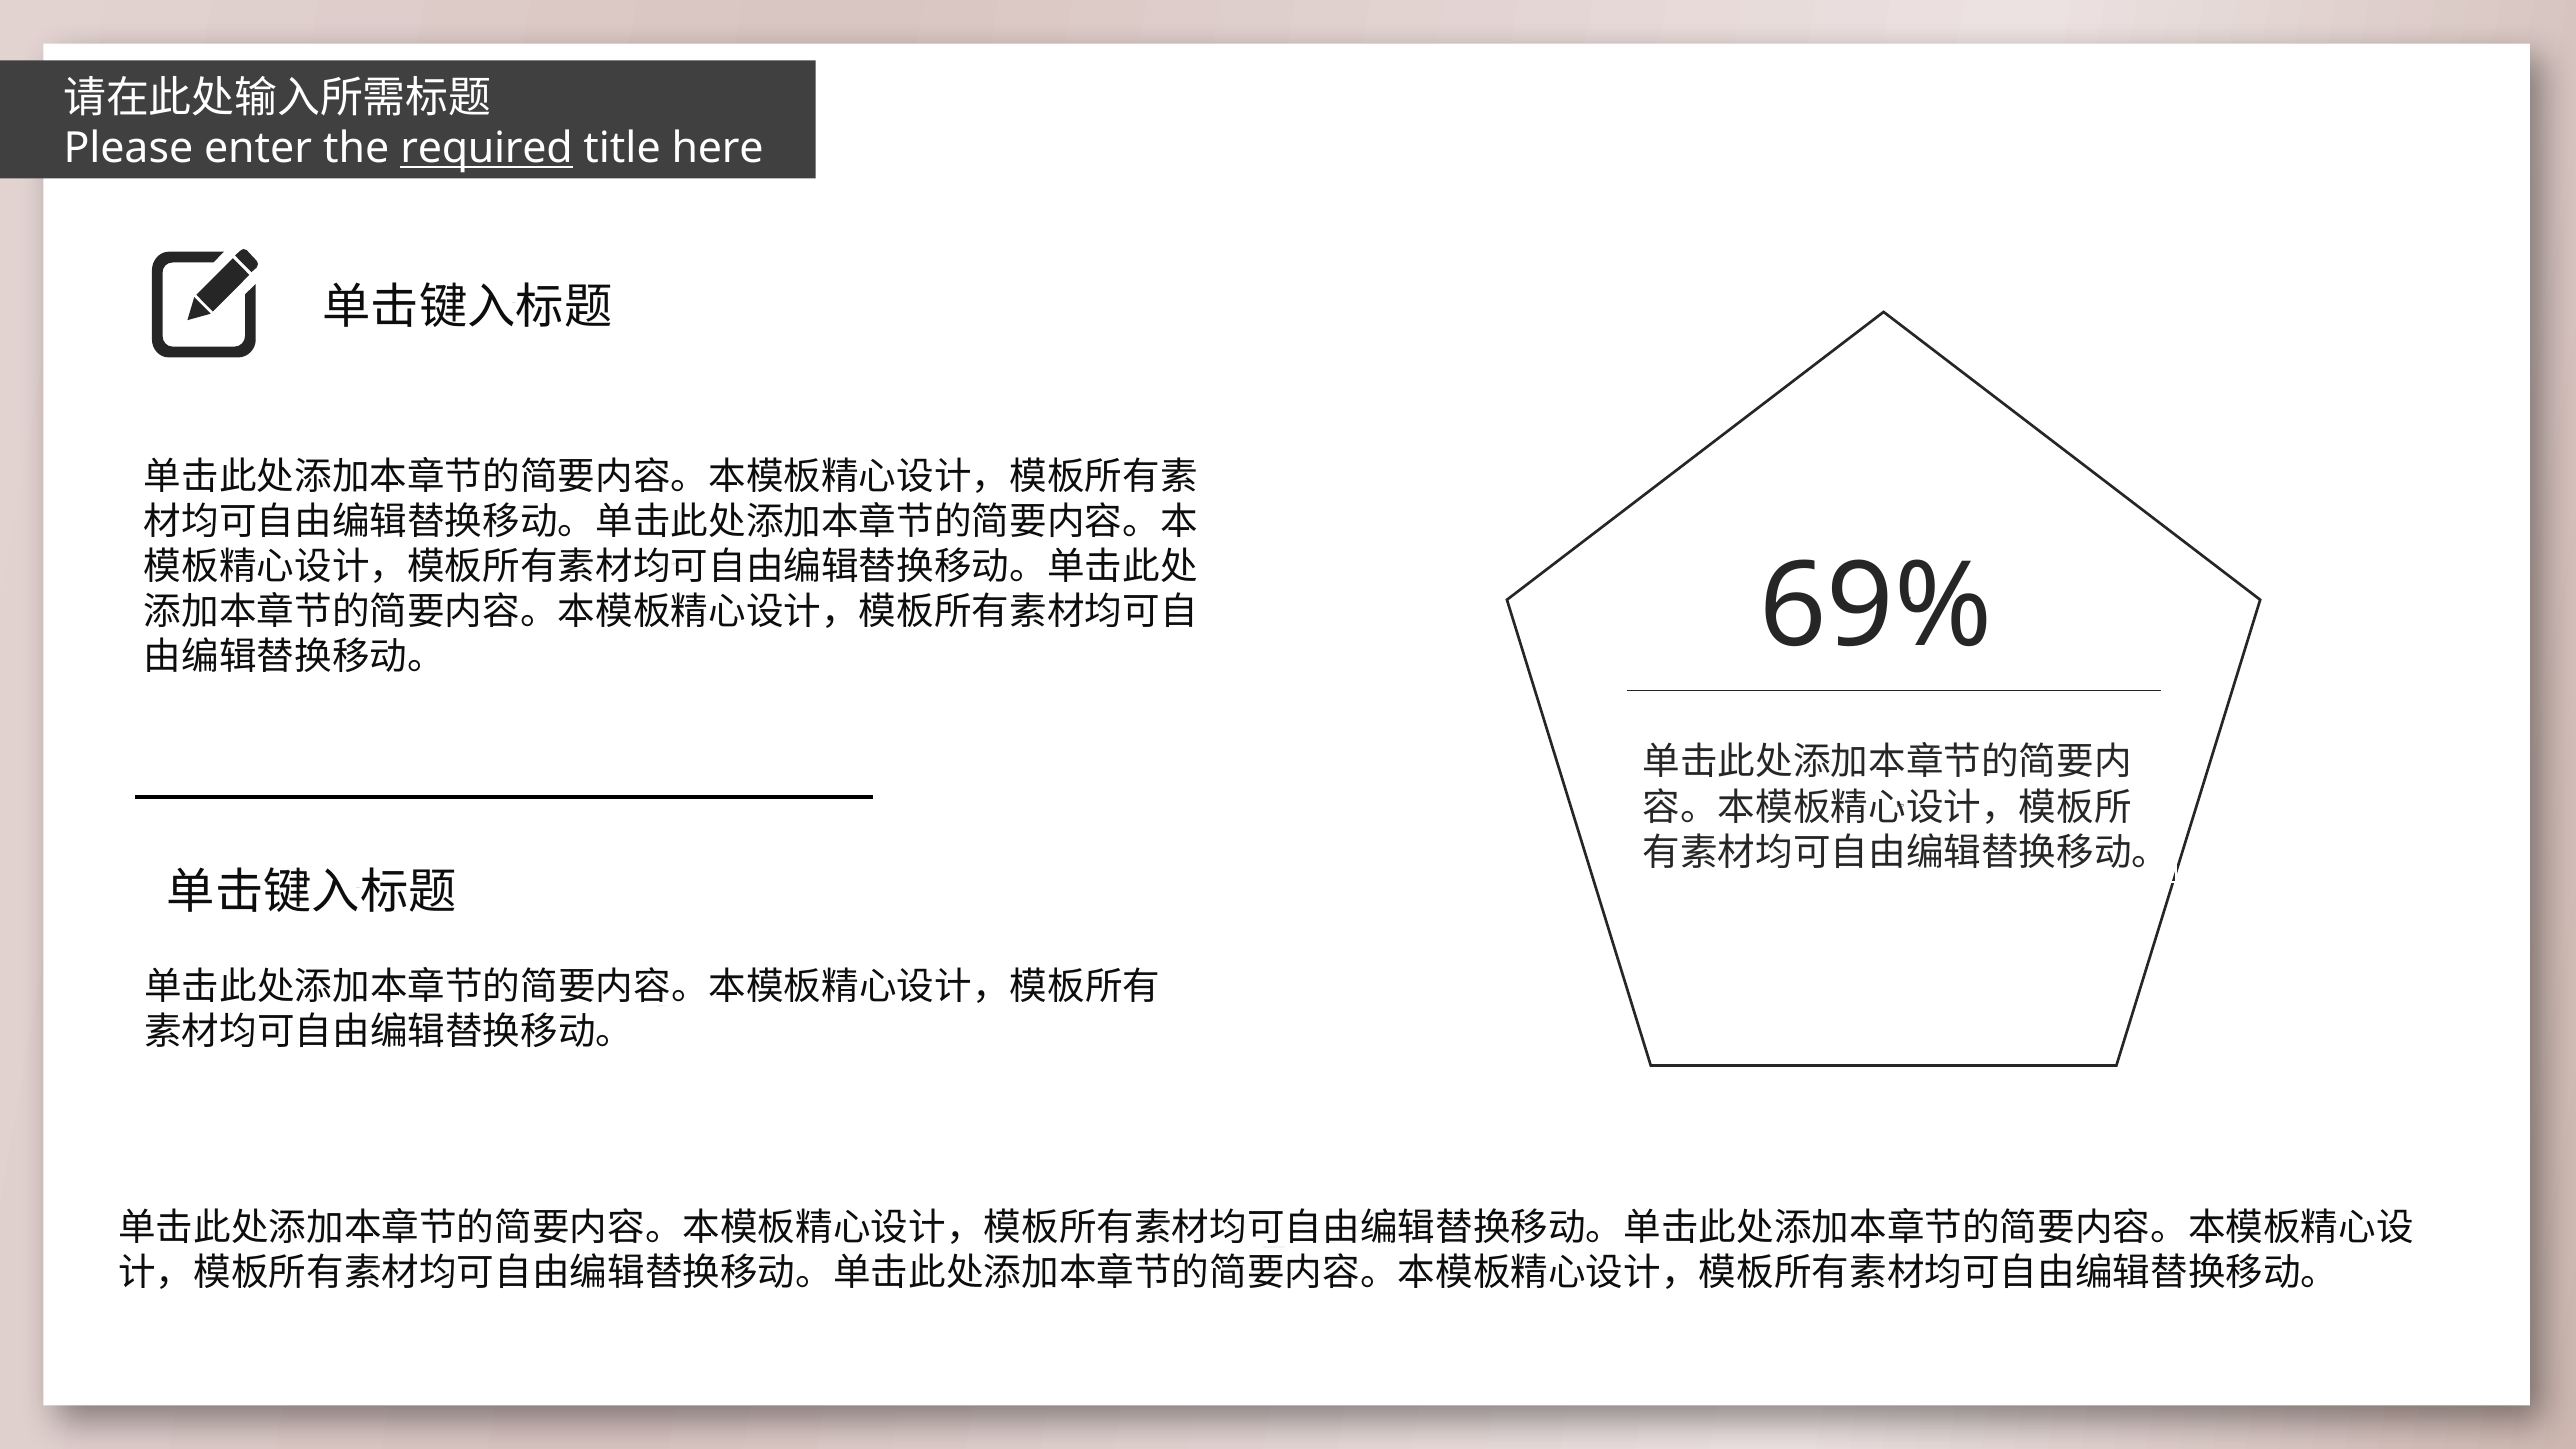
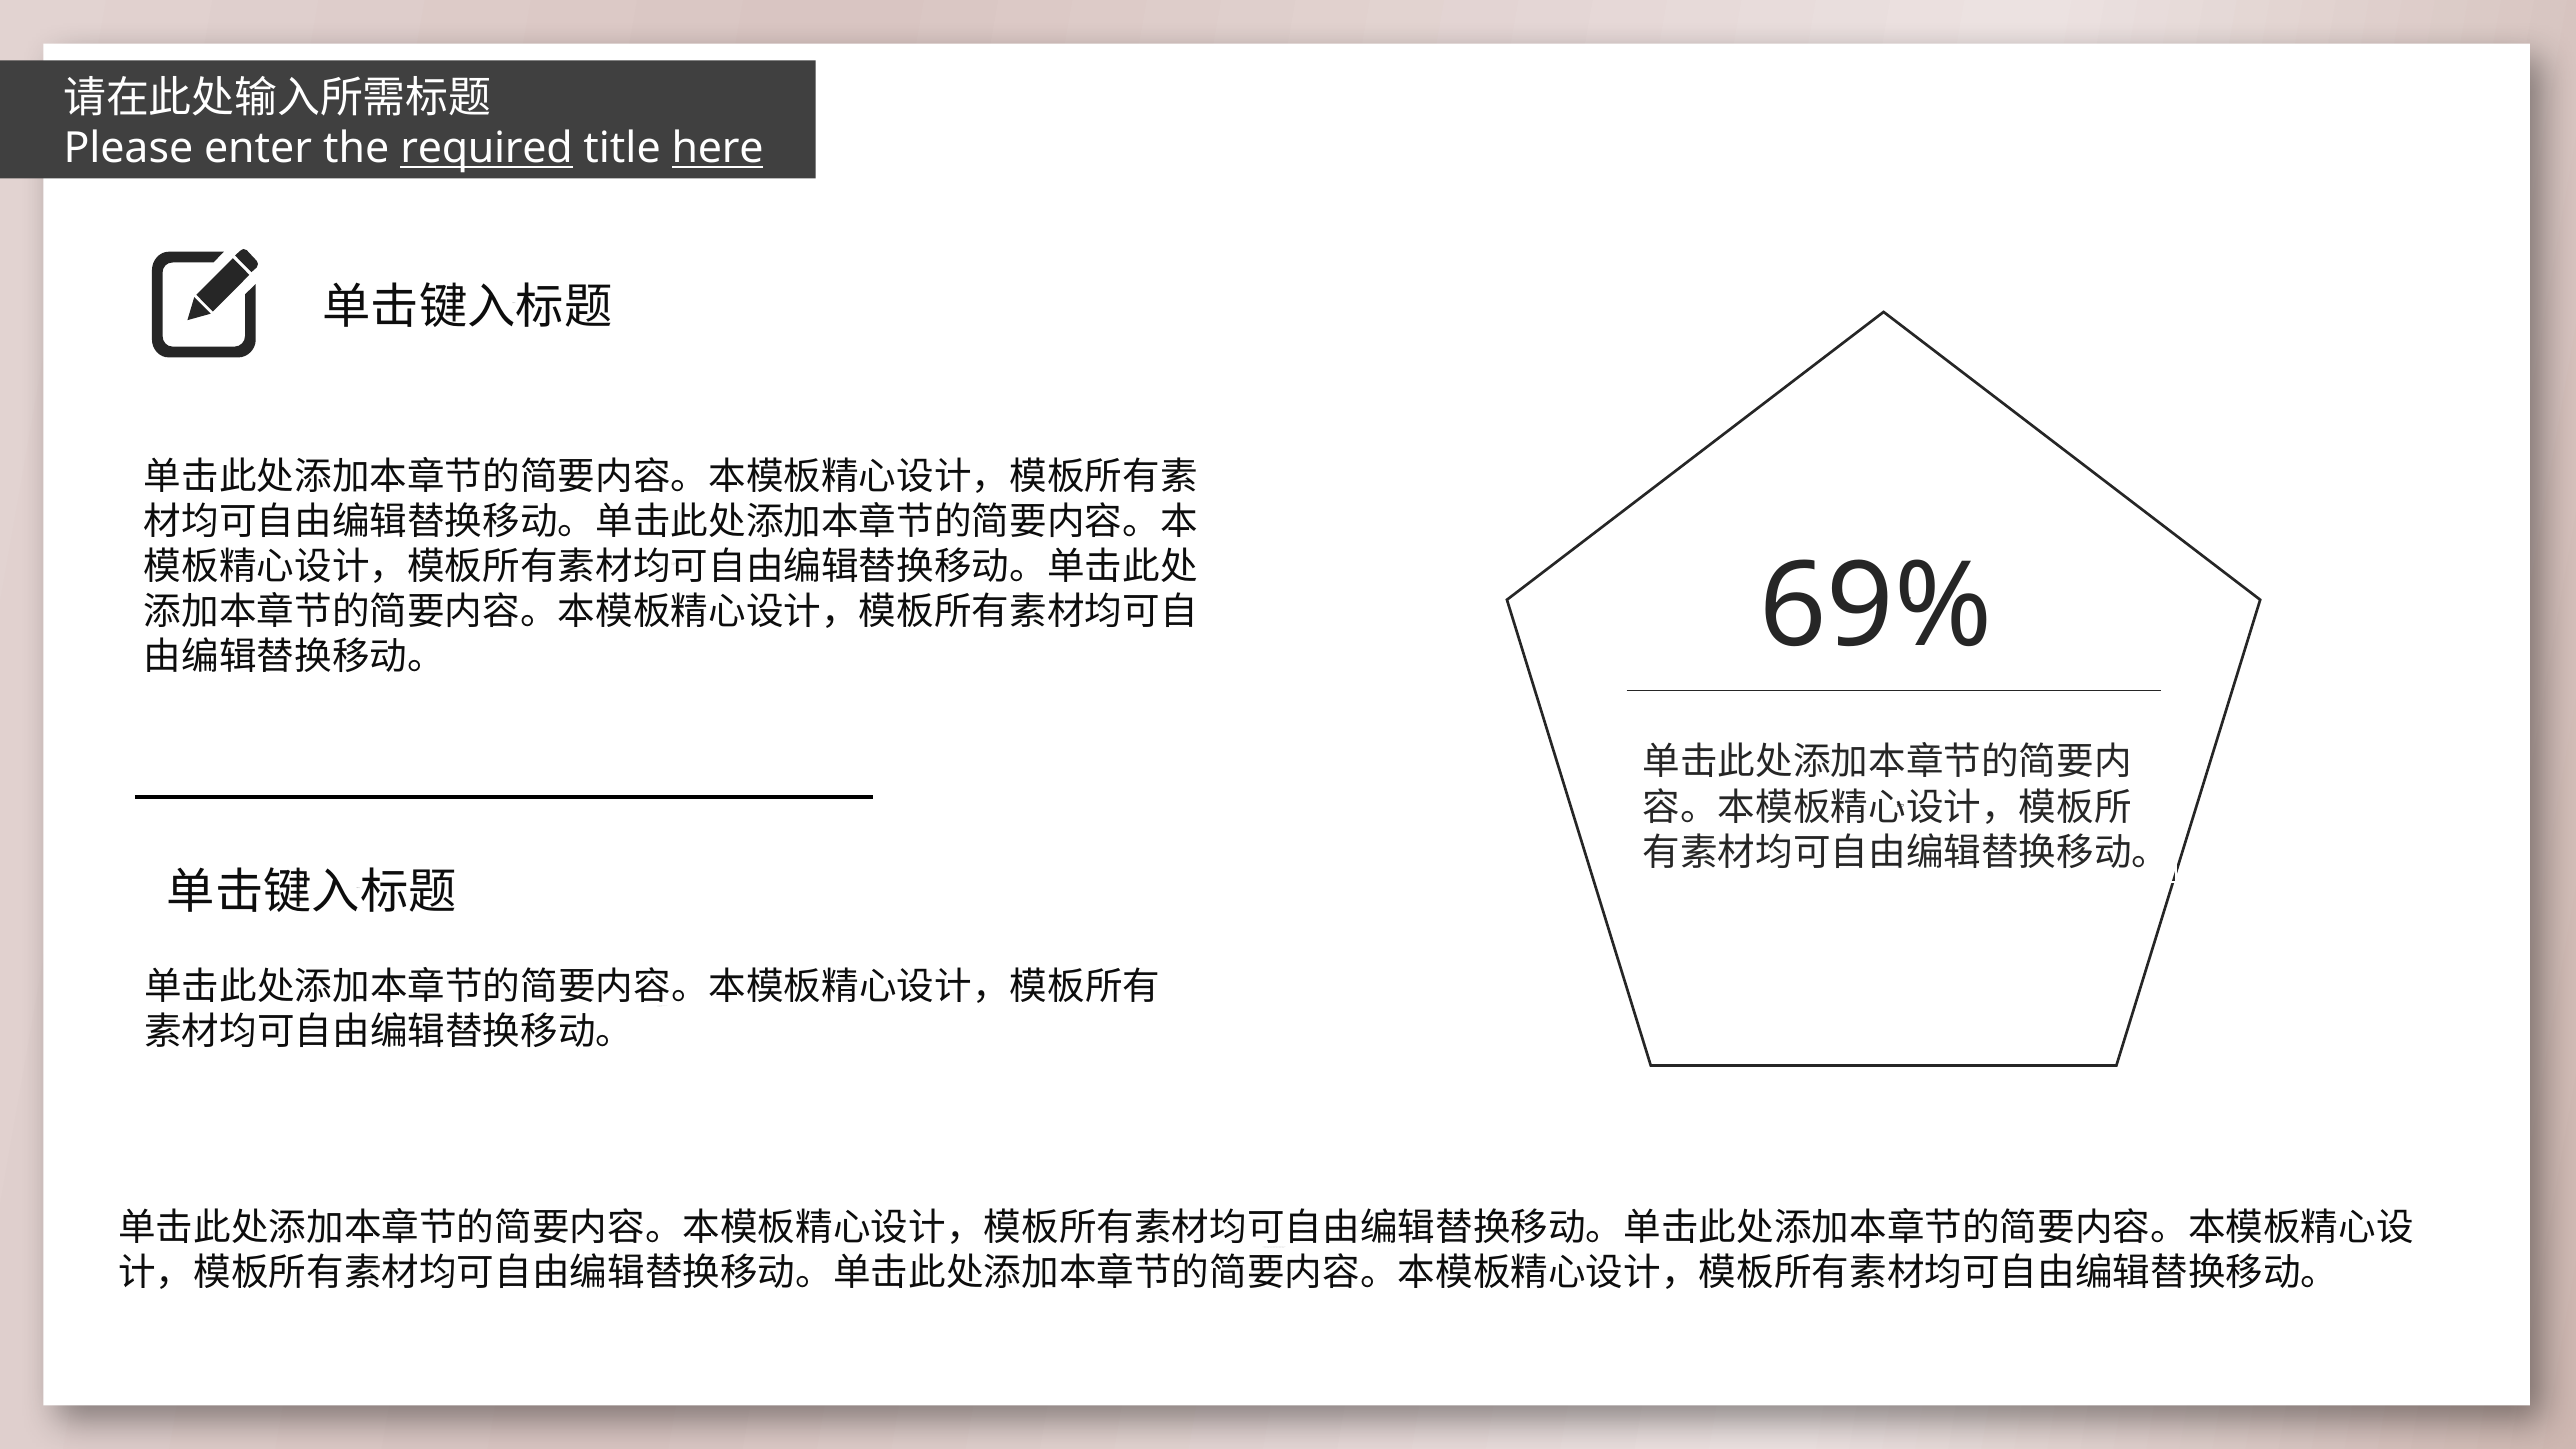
here underline: none -> present
